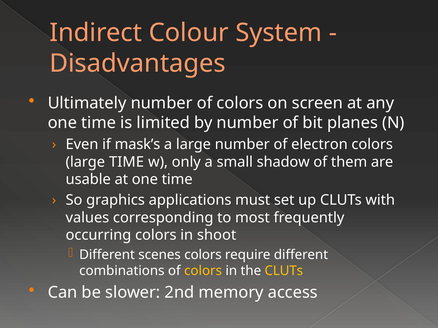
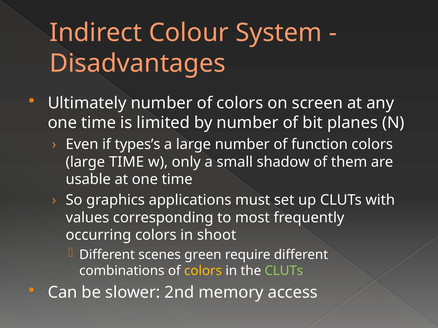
mask’s: mask’s -> types’s
electron: electron -> function
scenes colors: colors -> green
CLUTs at (284, 271) colour: yellow -> light green
